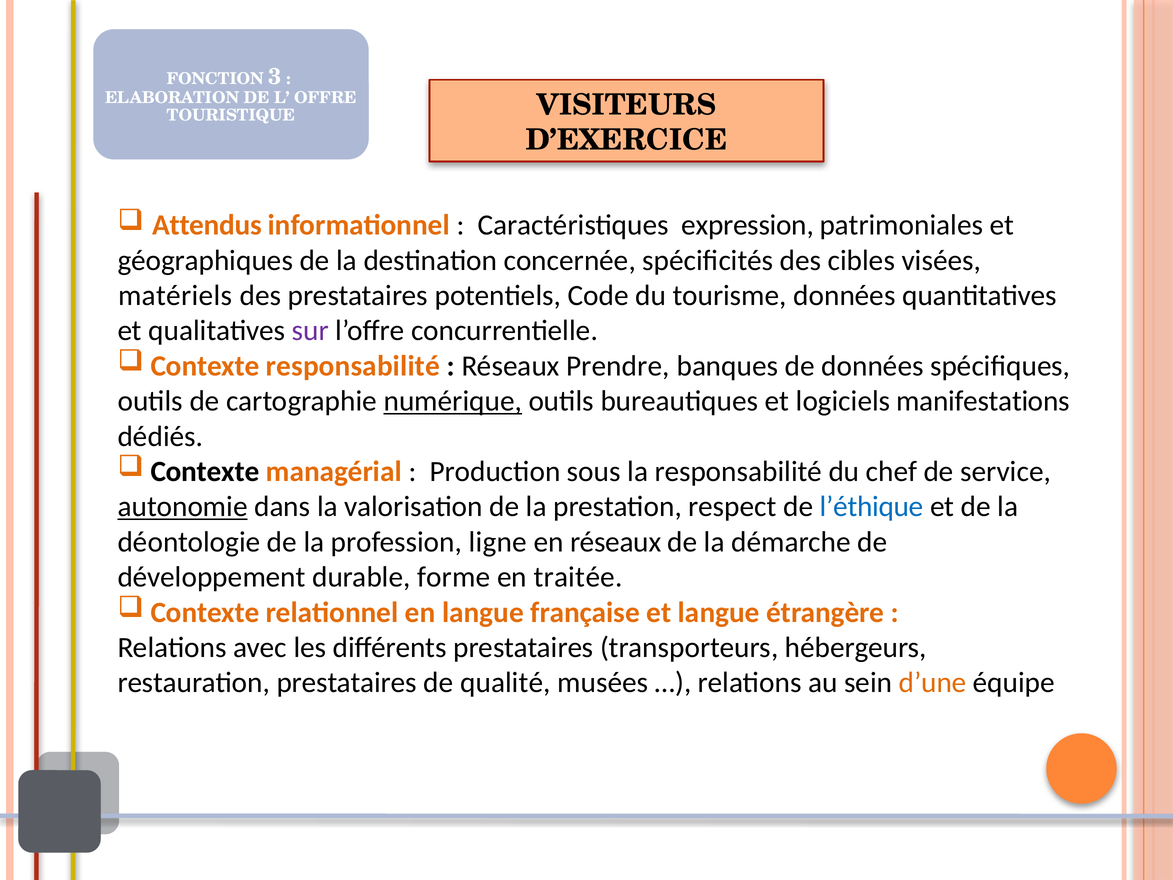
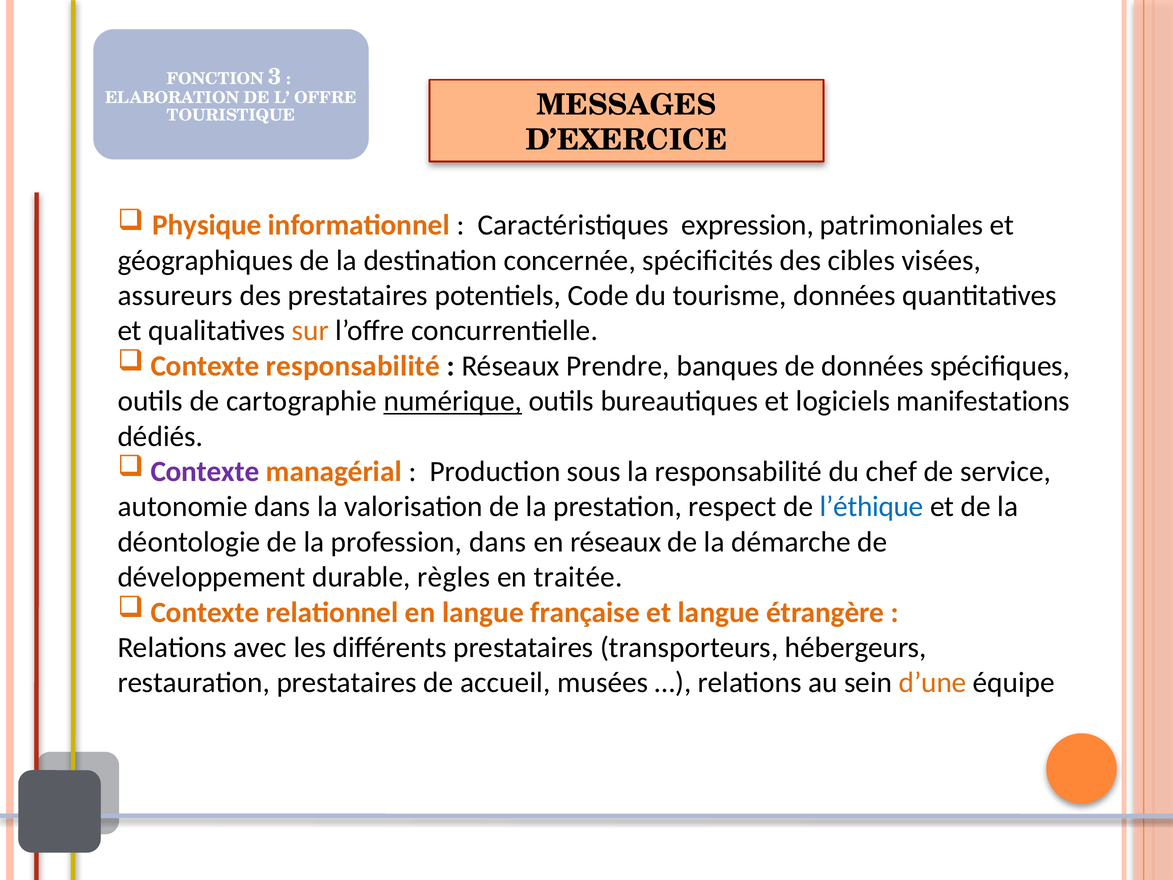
VISITEURS: VISITEURS -> MESSAGES
Attendus: Attendus -> Physique
matériels: matériels -> assureurs
sur colour: purple -> orange
Contexte at (205, 471) colour: black -> purple
autonomie underline: present -> none
profession ligne: ligne -> dans
forme: forme -> règles
qualité: qualité -> accueil
